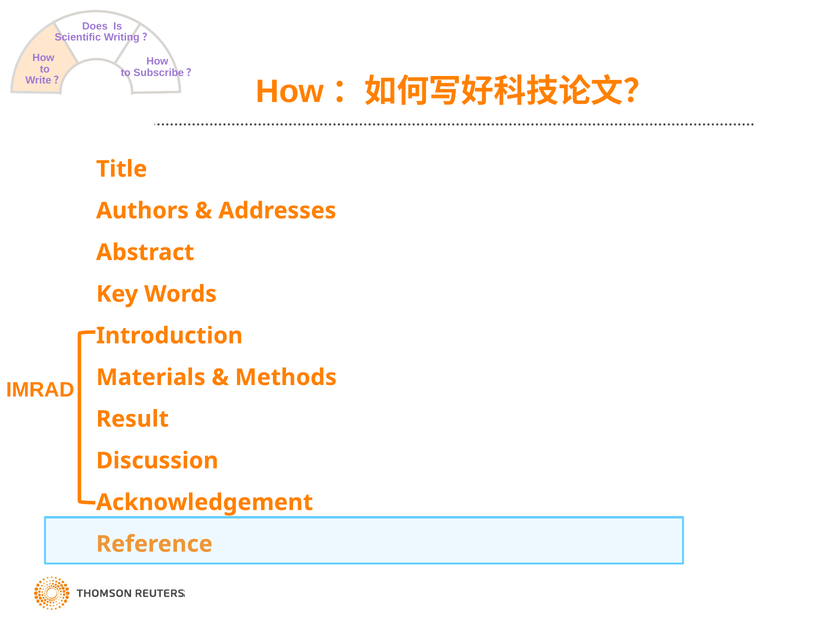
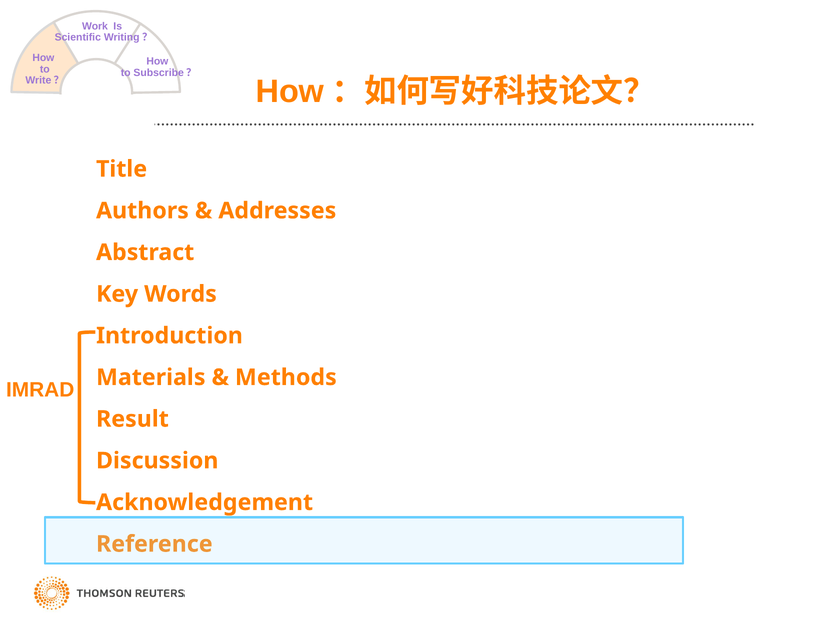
Does: Does -> Work
